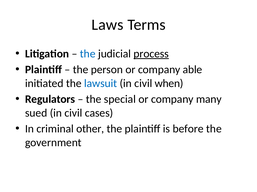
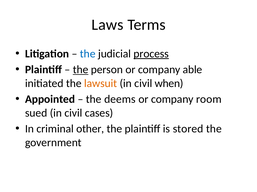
the at (81, 70) underline: none -> present
lawsuit colour: blue -> orange
Regulators: Regulators -> Appointed
special: special -> deems
many: many -> room
before: before -> stored
